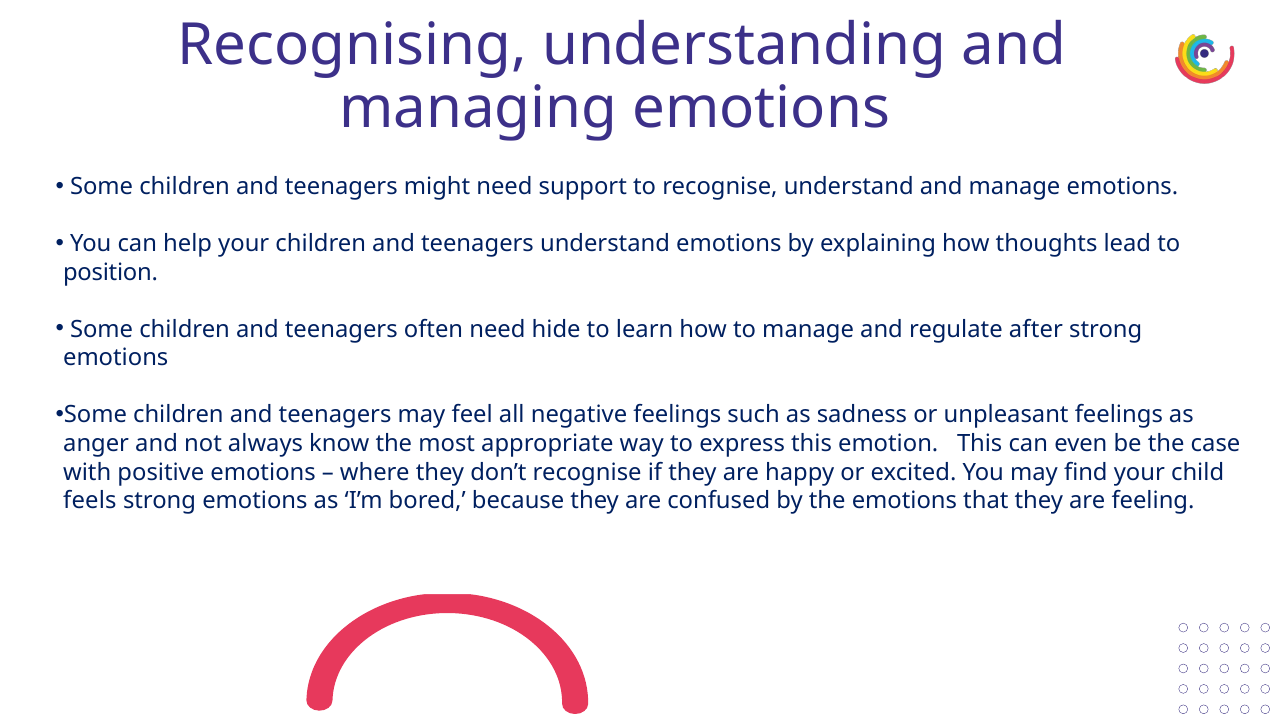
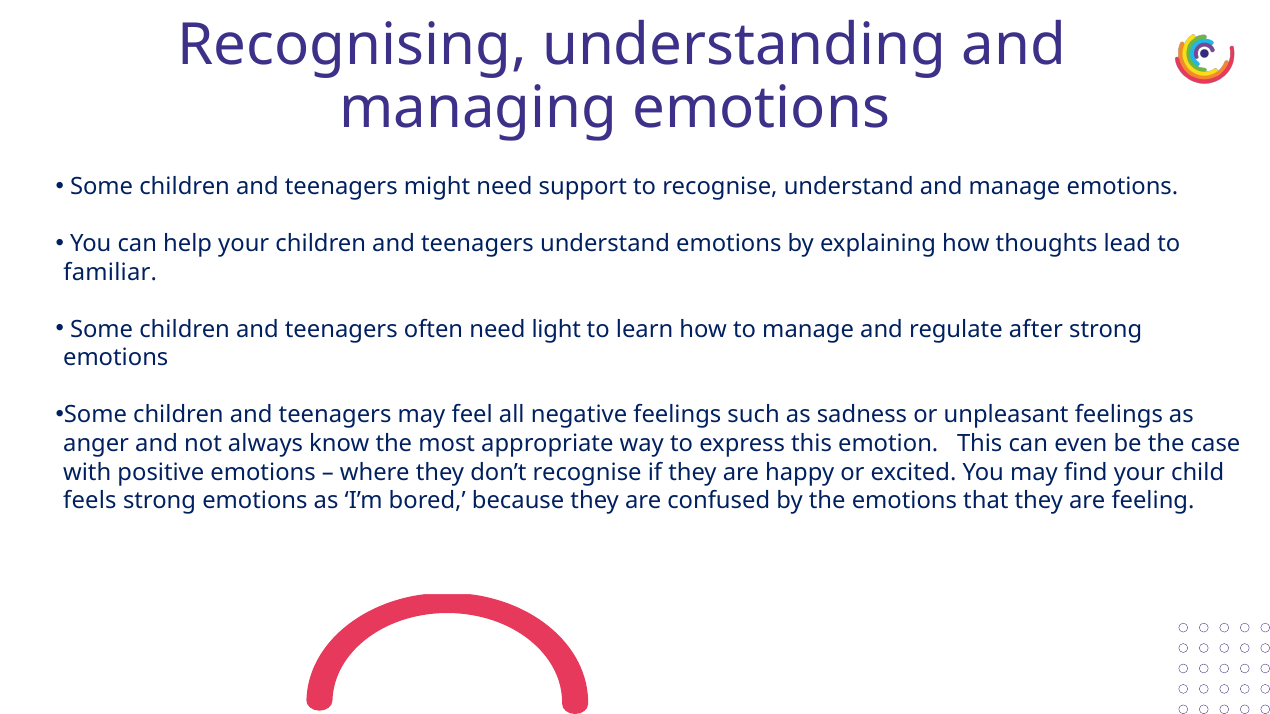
position: position -> familiar
hide: hide -> light
